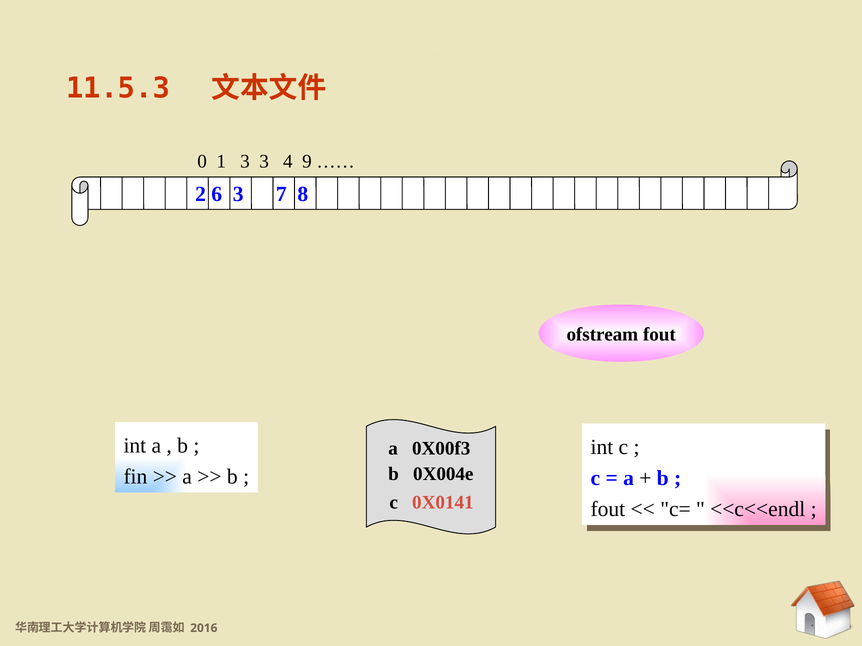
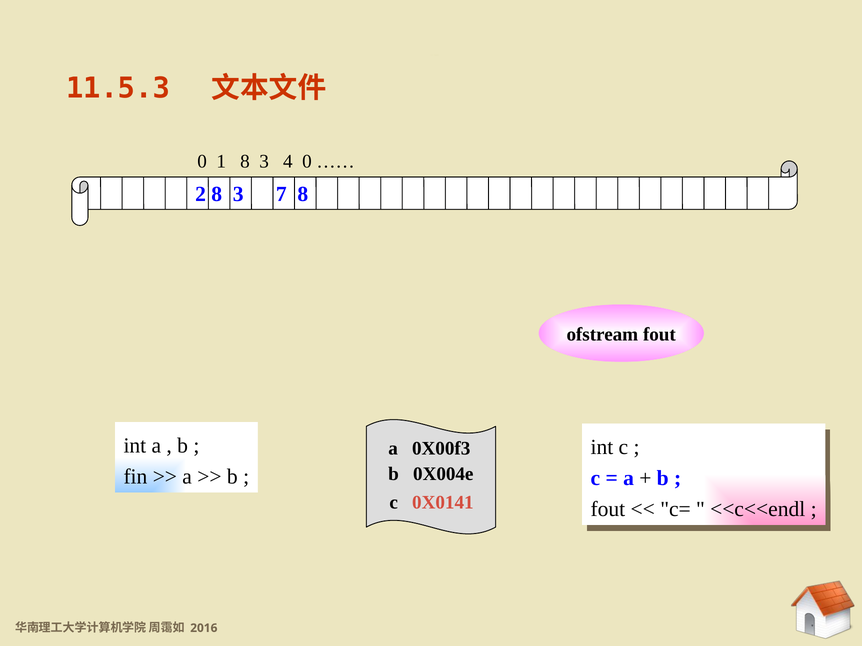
1 3: 3 -> 8
4 9: 9 -> 0
2 6: 6 -> 8
